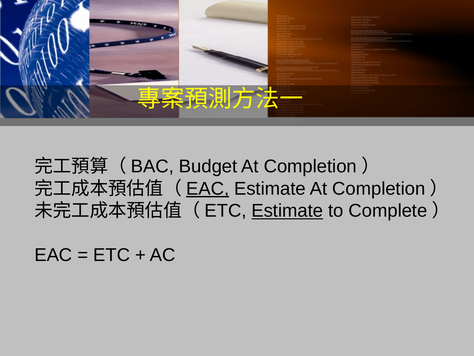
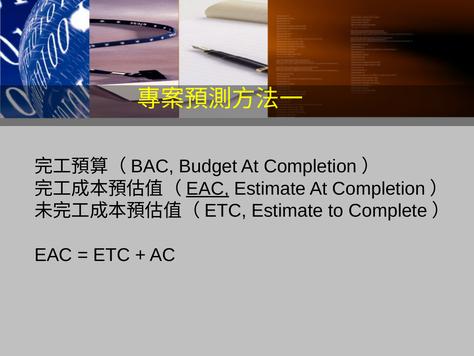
Estimate at (287, 211) underline: present -> none
